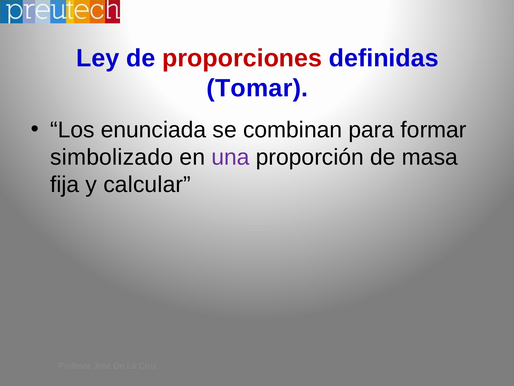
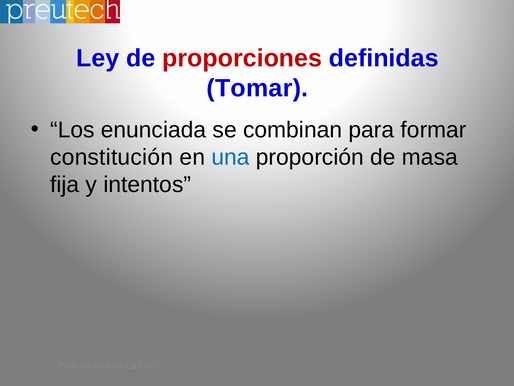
simbolizado: simbolizado -> constitución
una colour: purple -> blue
calcular: calcular -> intentos
